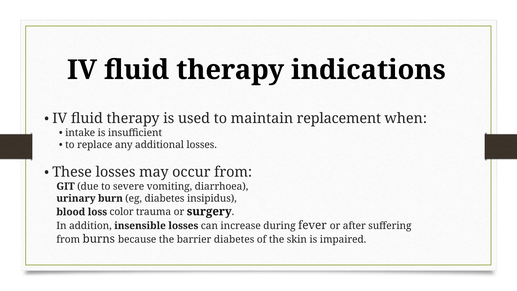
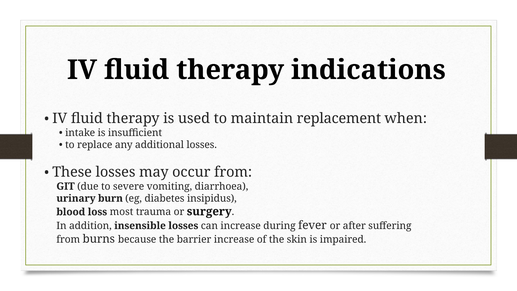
color: color -> most
barrier diabetes: diabetes -> increase
